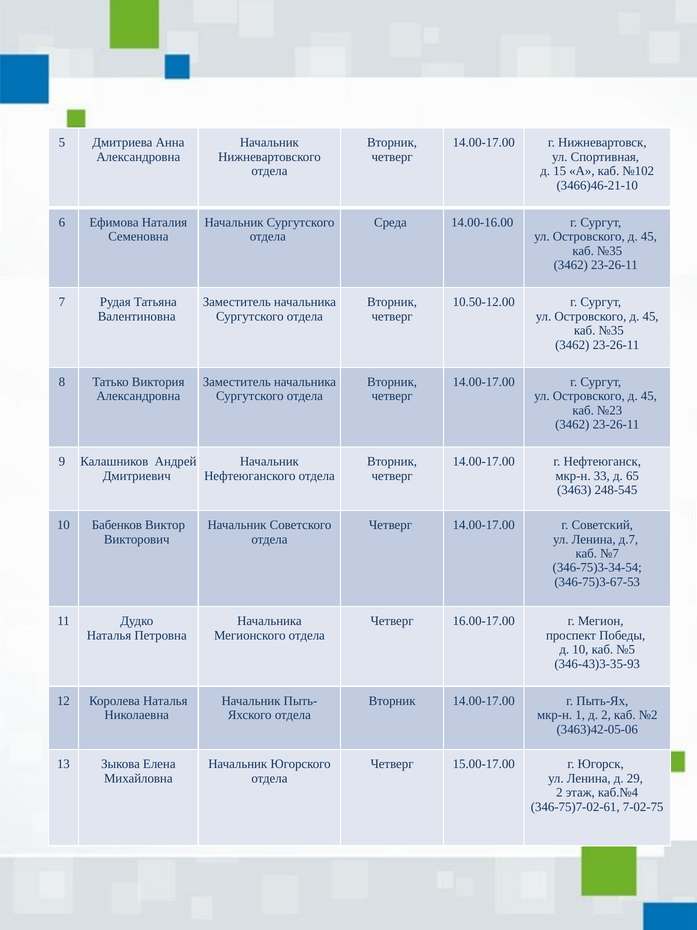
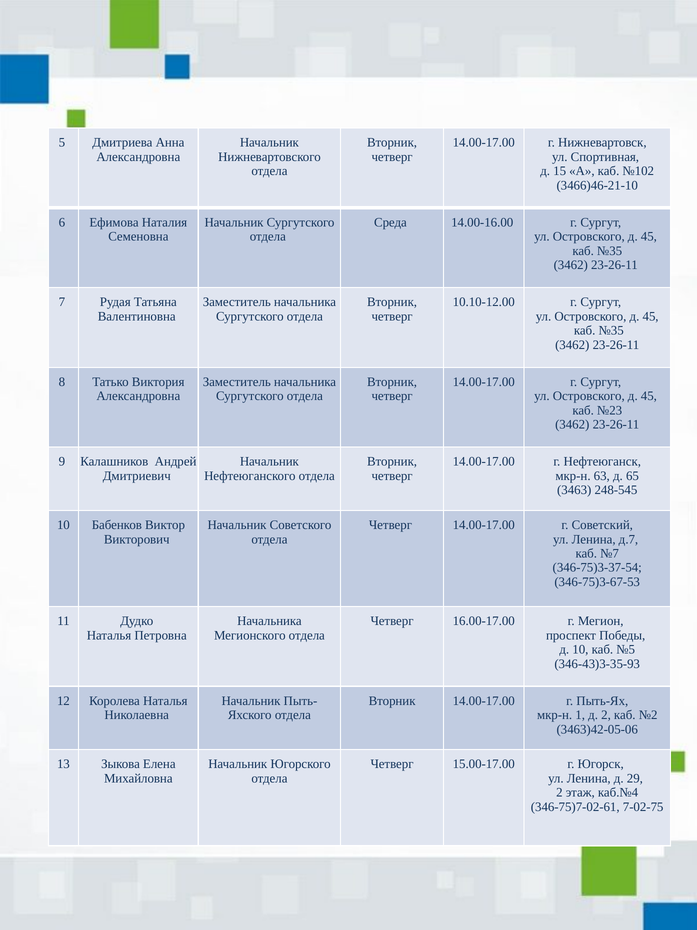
10.50-12.00: 10.50-12.00 -> 10.10-12.00
33: 33 -> 63
346-75)3-34-54: 346-75)3-34-54 -> 346-75)3-37-54
